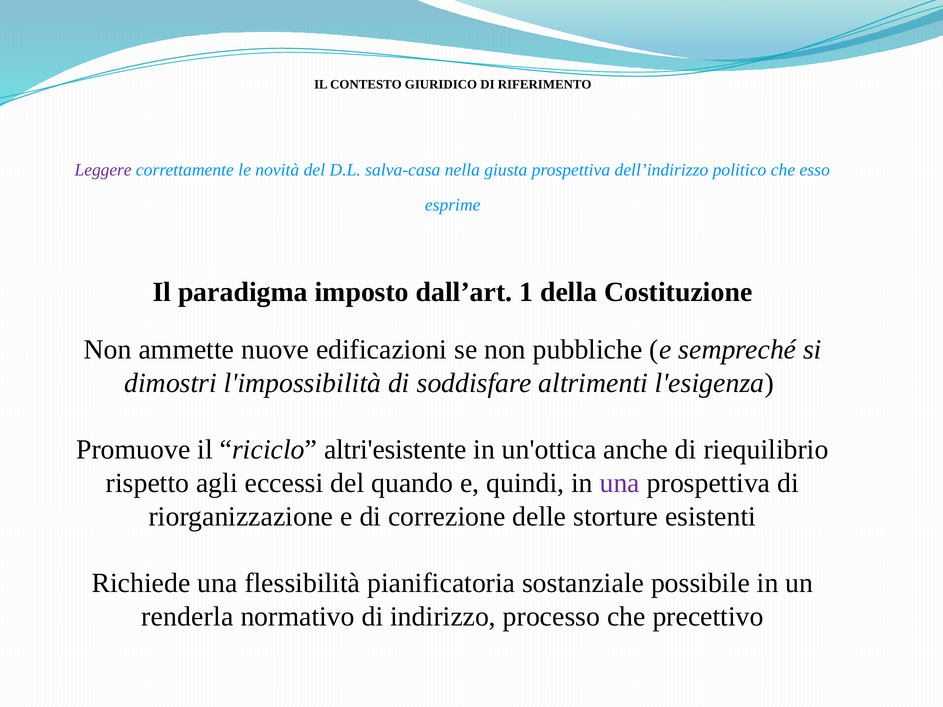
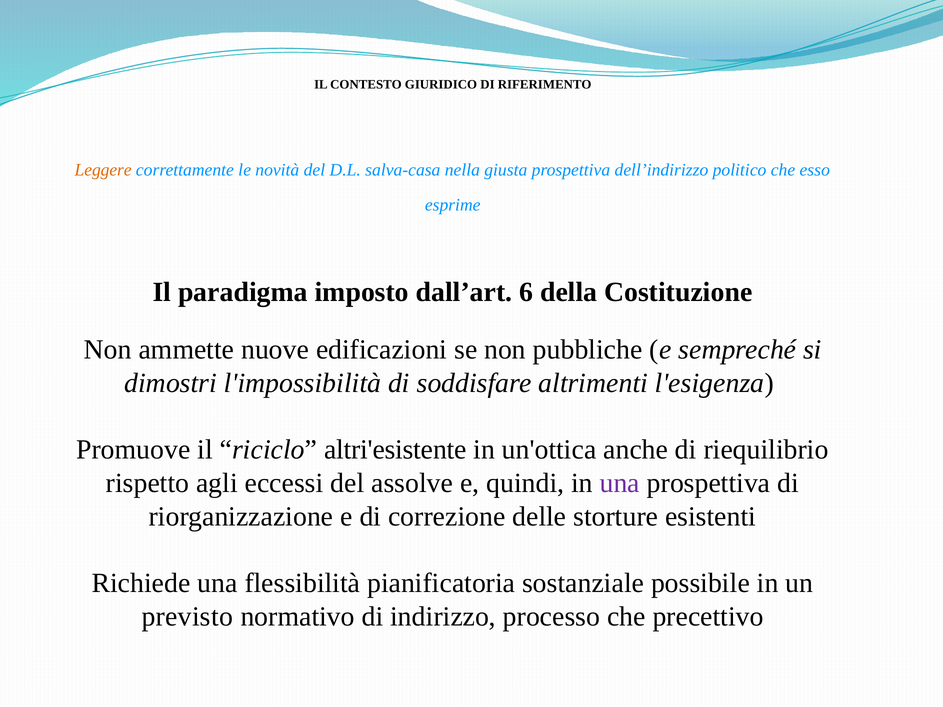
Leggere colour: purple -> orange
1: 1 -> 6
quando: quando -> assolve
renderla: renderla -> previsto
